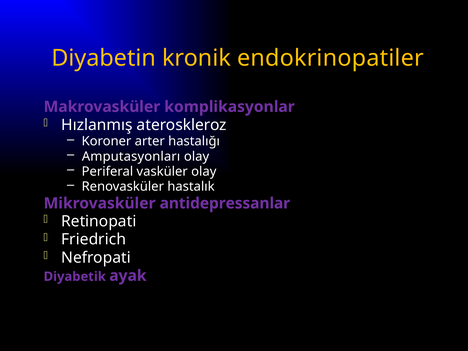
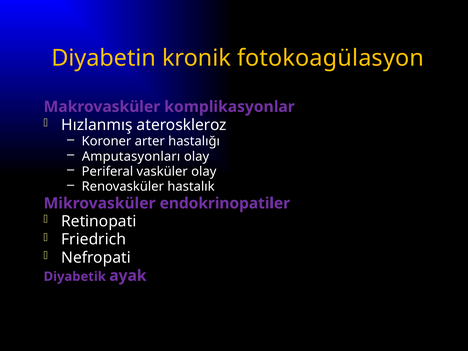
endokrinopatiler: endokrinopatiler -> fotokoagülasyon
antidepressanlar: antidepressanlar -> endokrinopatiler
